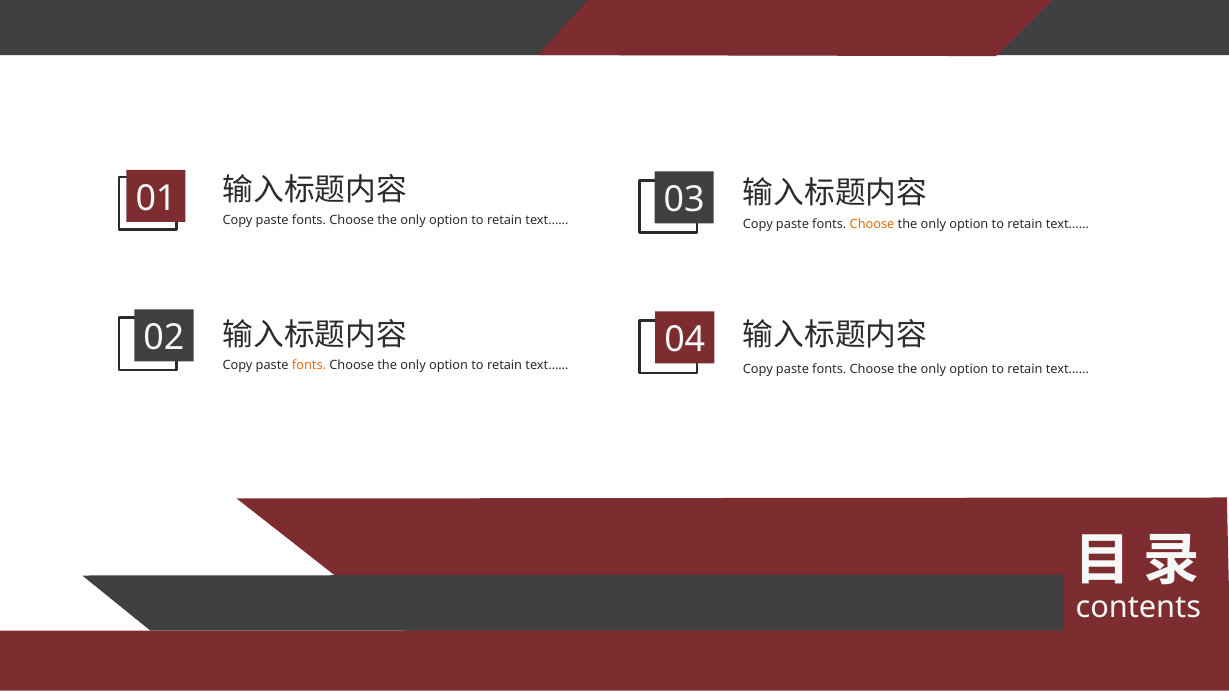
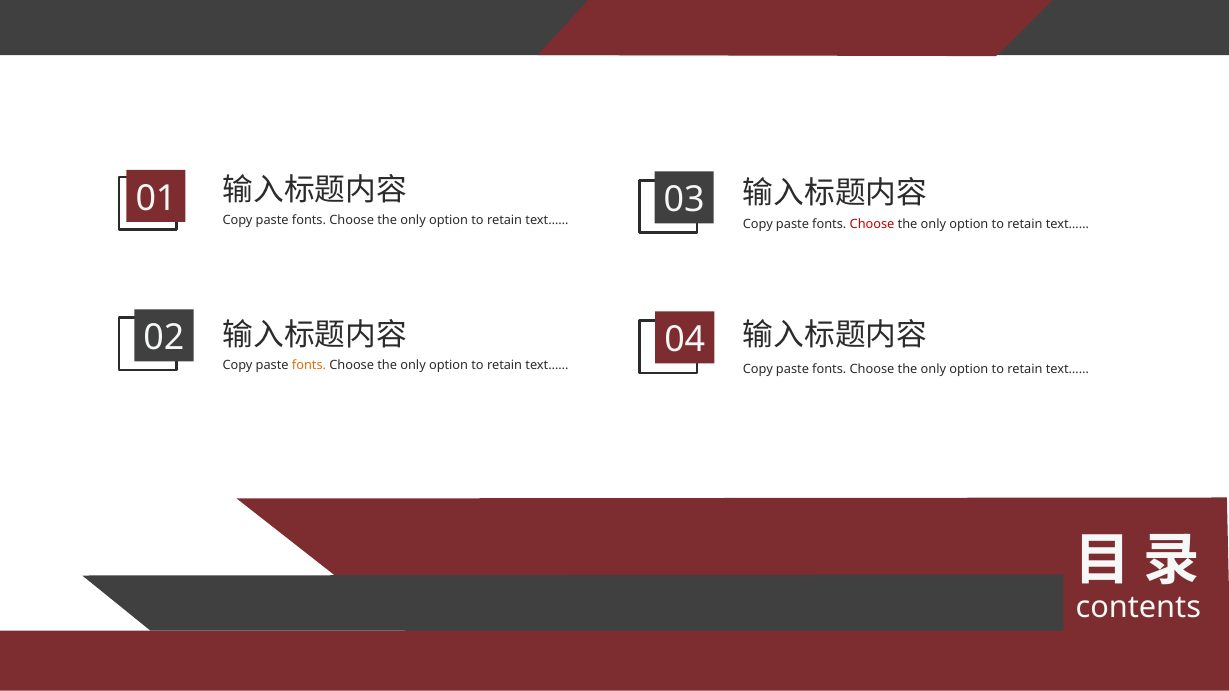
Choose at (872, 224) colour: orange -> red
